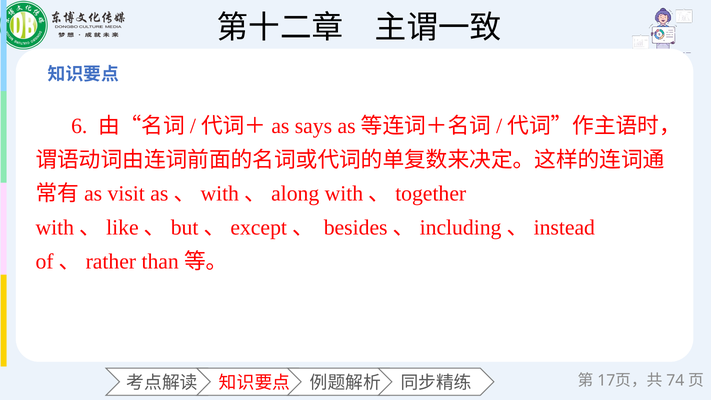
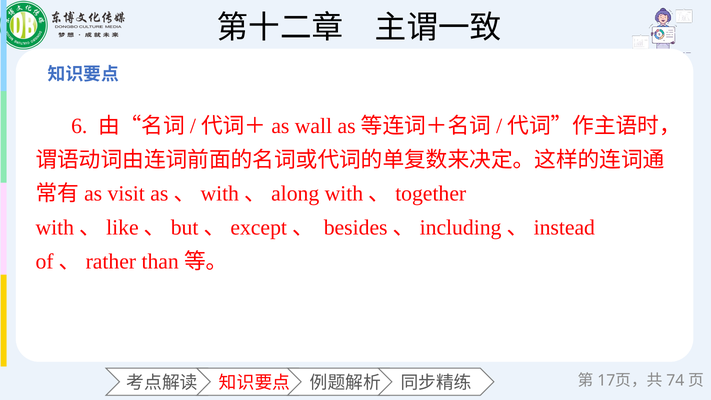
says: says -> wall
